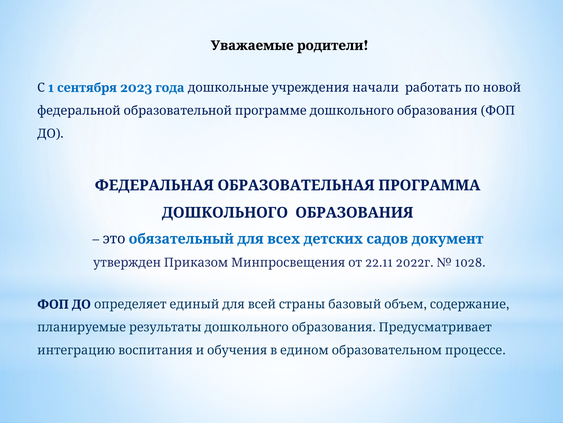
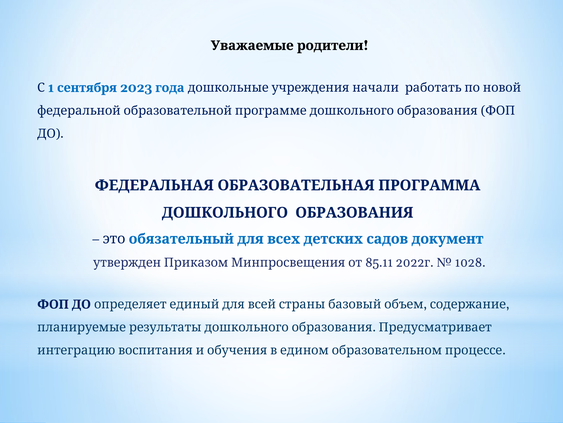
22.11: 22.11 -> 85.11
